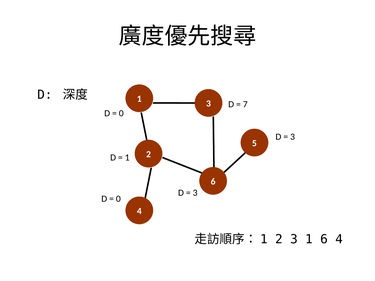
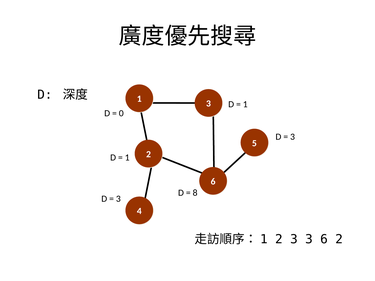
7 at (245, 104): 7 -> 1
3 at (195, 193): 3 -> 8
0 at (118, 199): 0 -> 3
2 3 1: 1 -> 3
6 4: 4 -> 2
